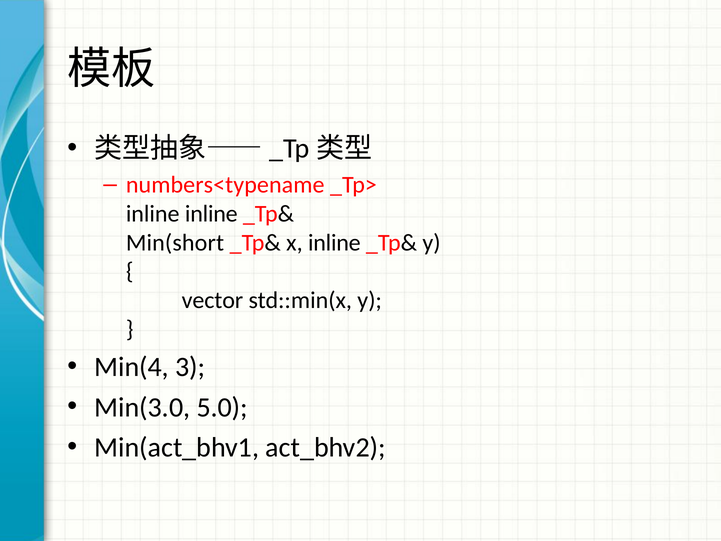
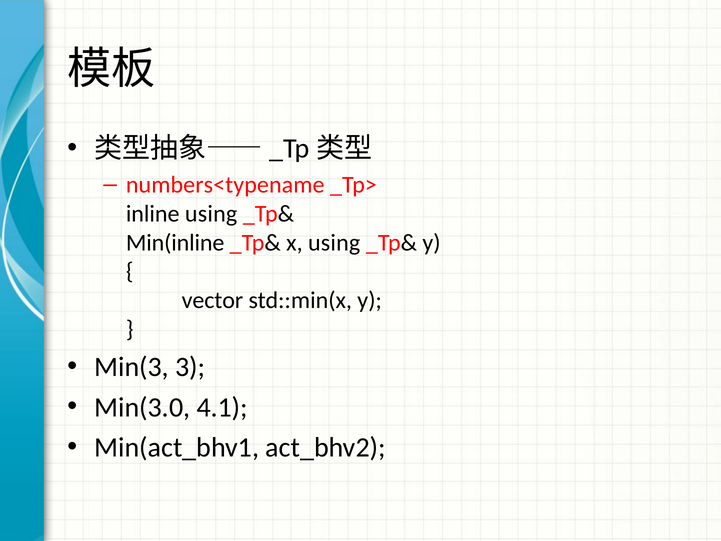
inline inline: inline -> using
Min(short: Min(short -> Min(inline
x inline: inline -> using
Min(4: Min(4 -> Min(3
5.0: 5.0 -> 4.1
